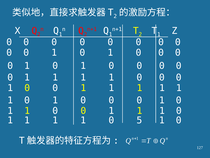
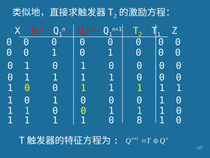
5: 5 -> 8
